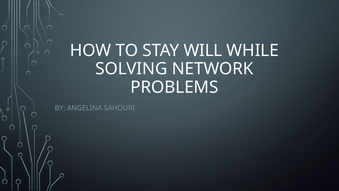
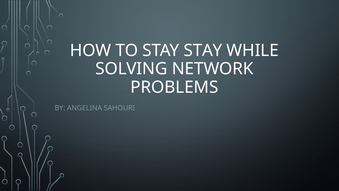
STAY WILL: WILL -> STAY
